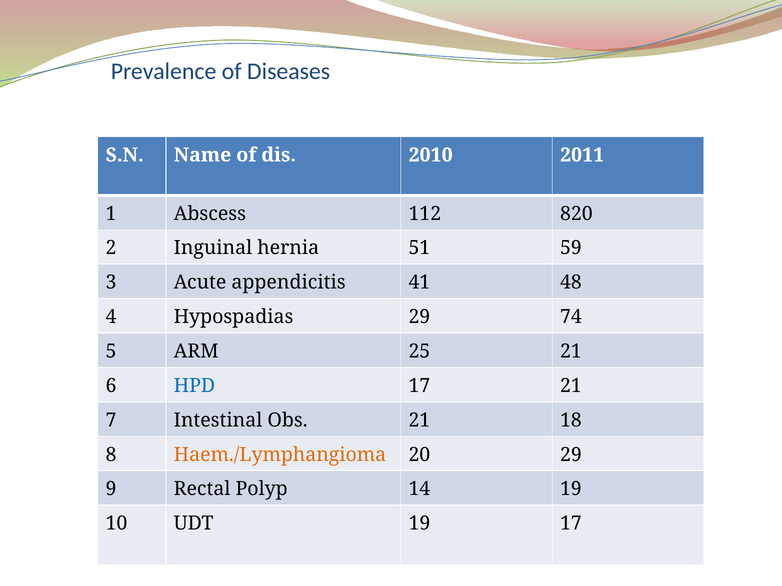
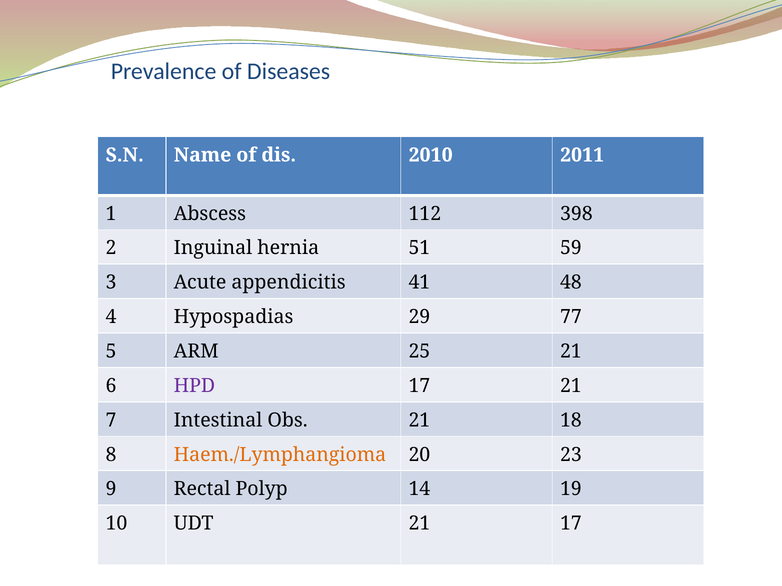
820: 820 -> 398
74: 74 -> 77
HPD colour: blue -> purple
20 29: 29 -> 23
UDT 19: 19 -> 21
